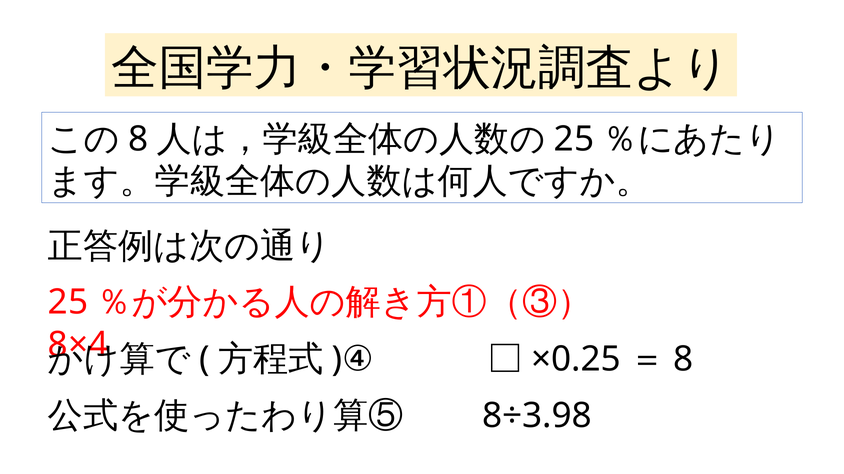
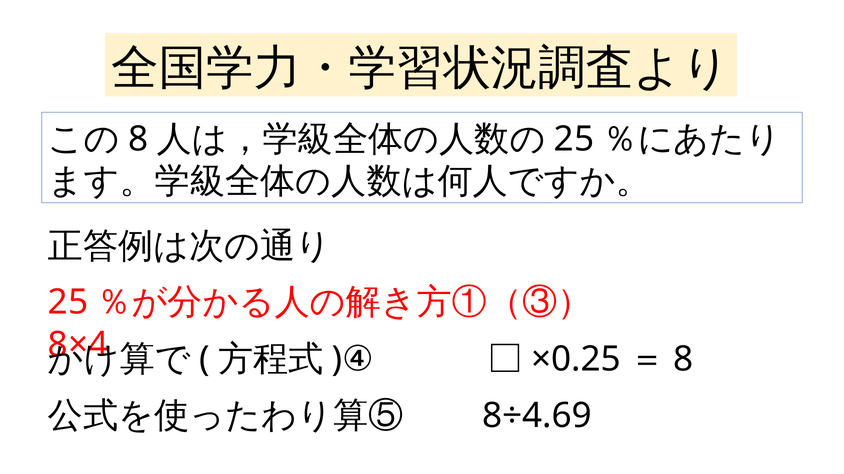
8÷3.98: 8÷3.98 -> 8÷4.69
